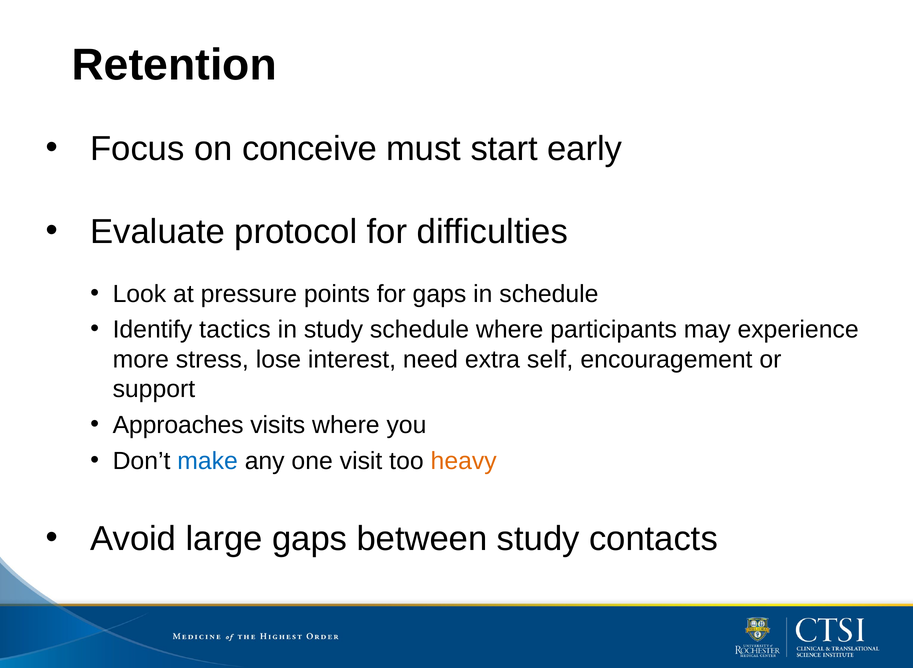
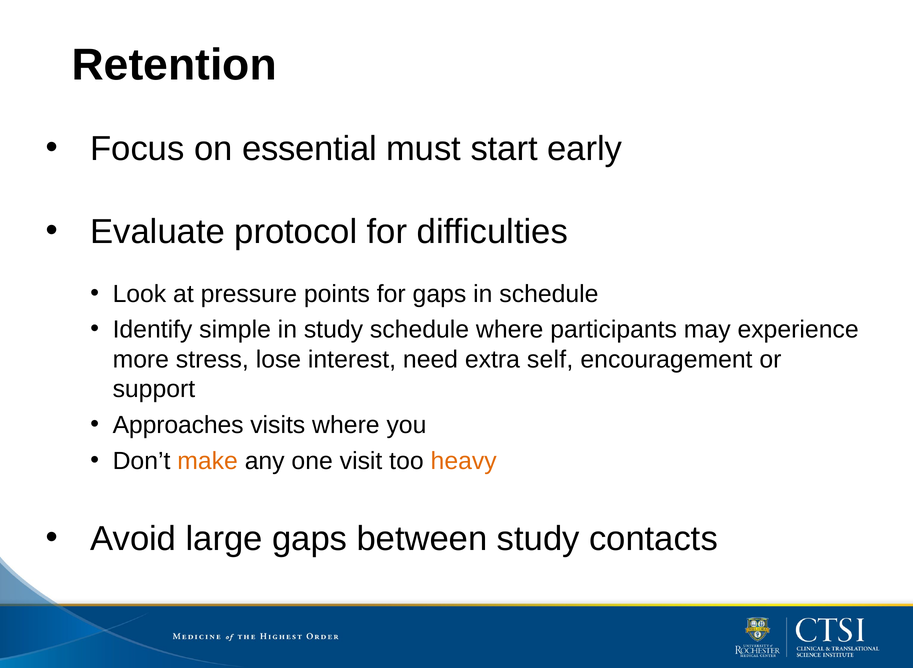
conceive: conceive -> essential
tactics: tactics -> simple
make colour: blue -> orange
